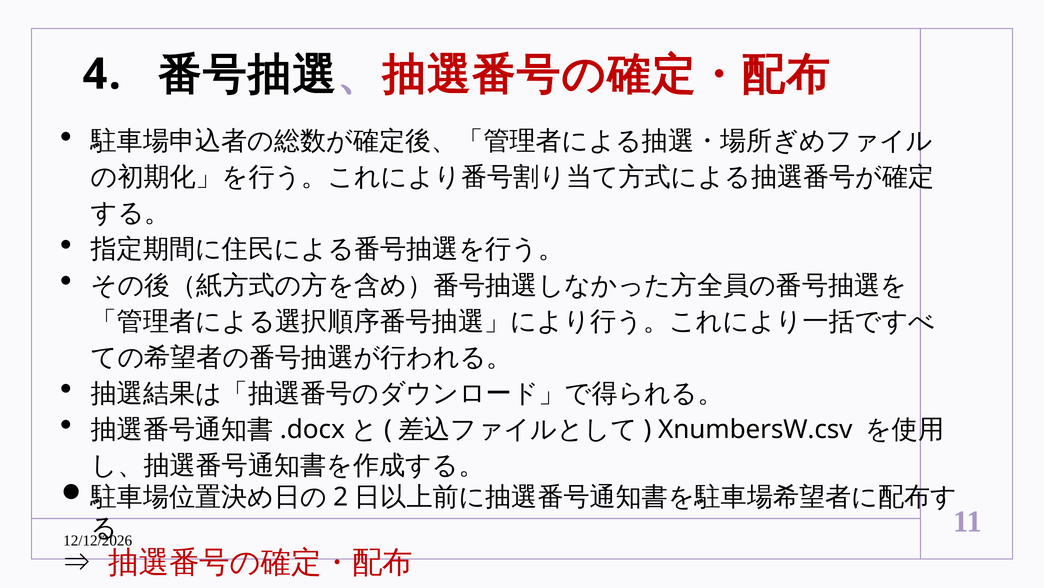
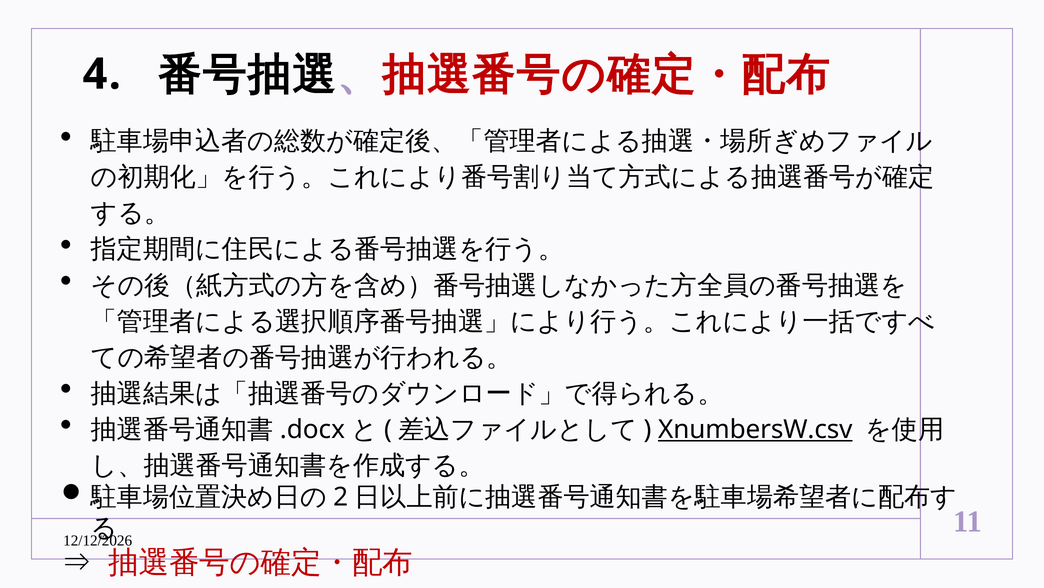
XnumbersW.csv underline: none -> present
